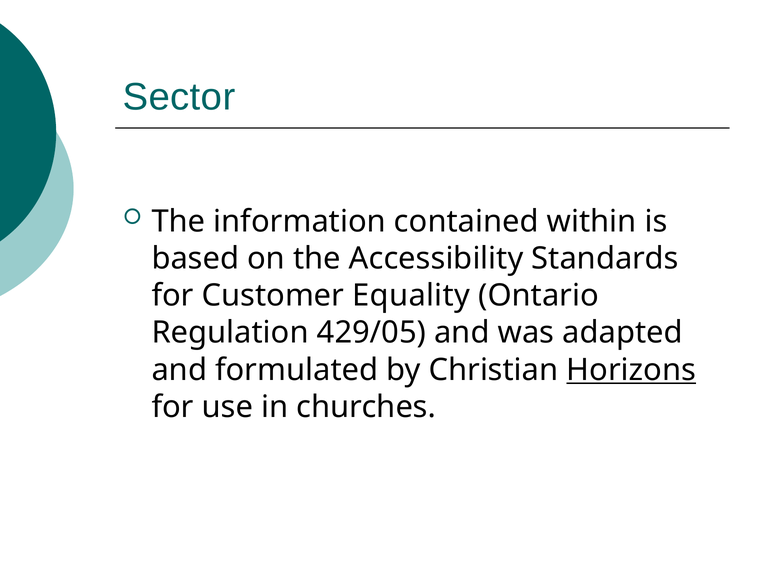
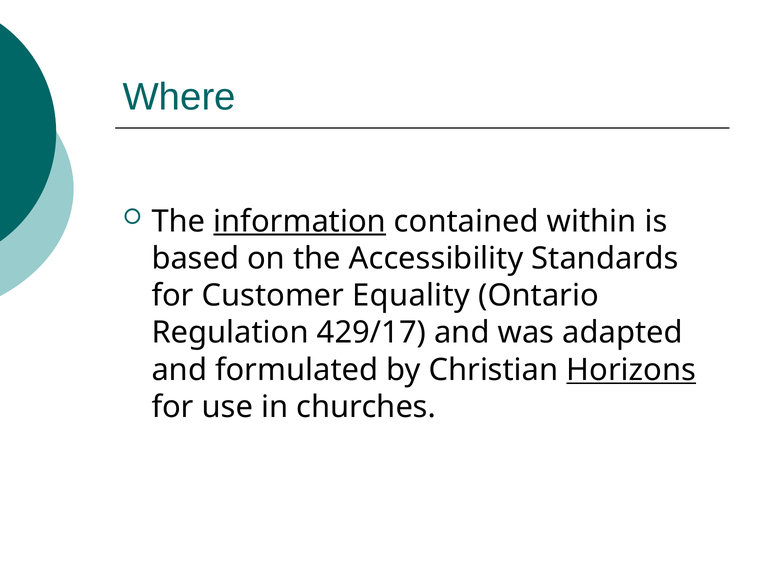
Sector: Sector -> Where
information underline: none -> present
429/05: 429/05 -> 429/17
